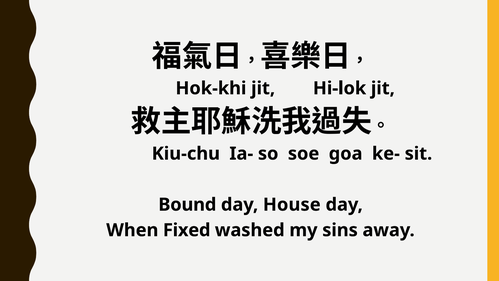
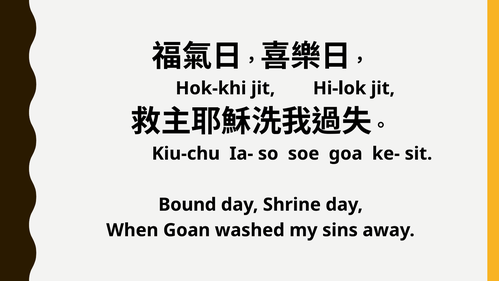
House: House -> Shrine
Fixed: Fixed -> Goan
